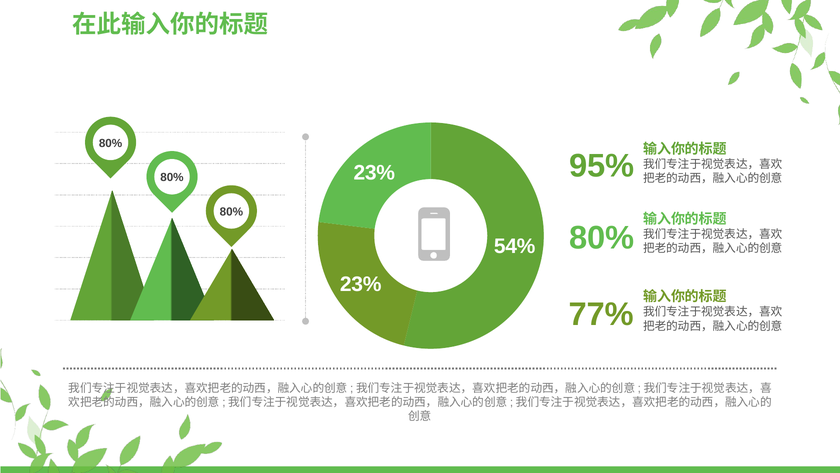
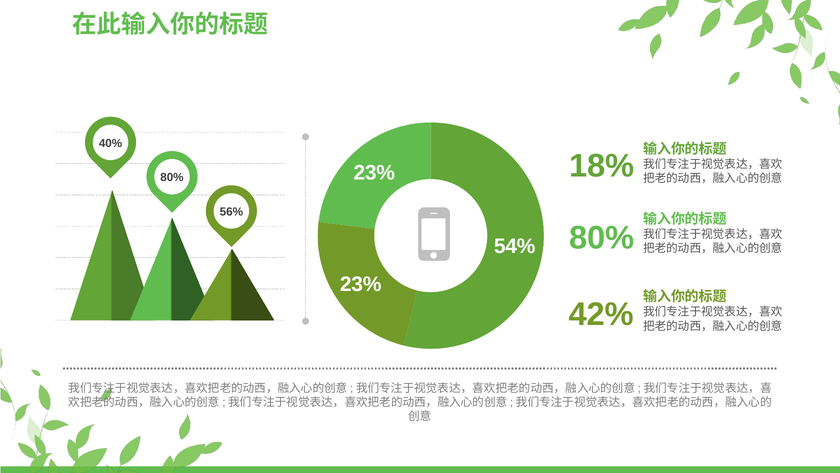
80% at (111, 143): 80% -> 40%
95%: 95% -> 18%
80% at (231, 212): 80% -> 56%
77%: 77% -> 42%
